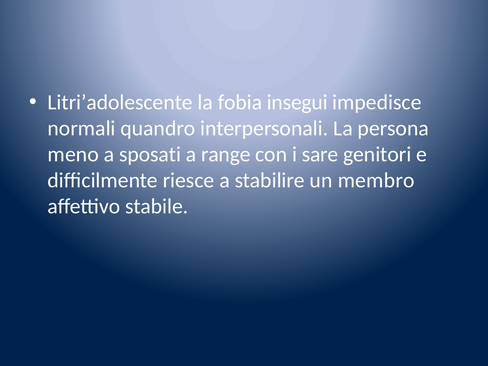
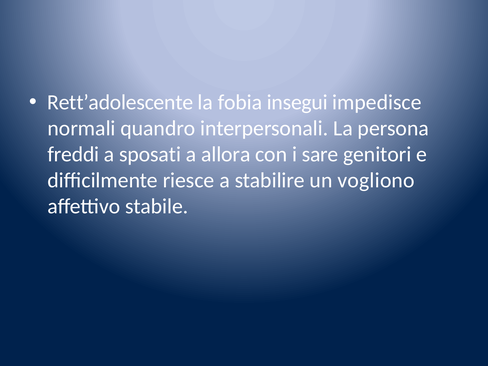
Litri’adolescente: Litri’adolescente -> Rett’adolescente
meno: meno -> freddi
range: range -> allora
membro: membro -> vogliono
